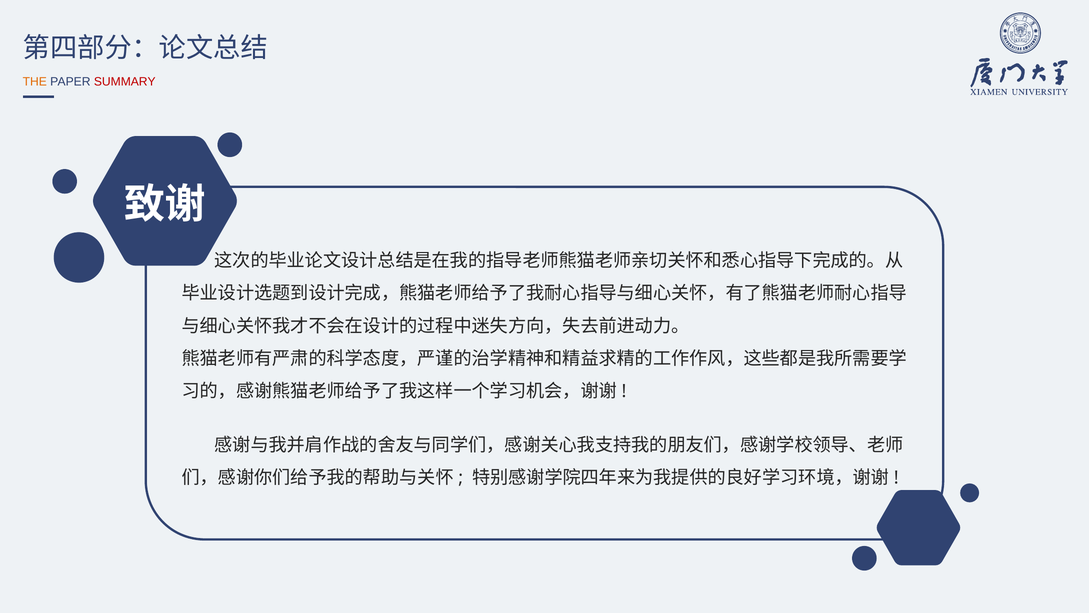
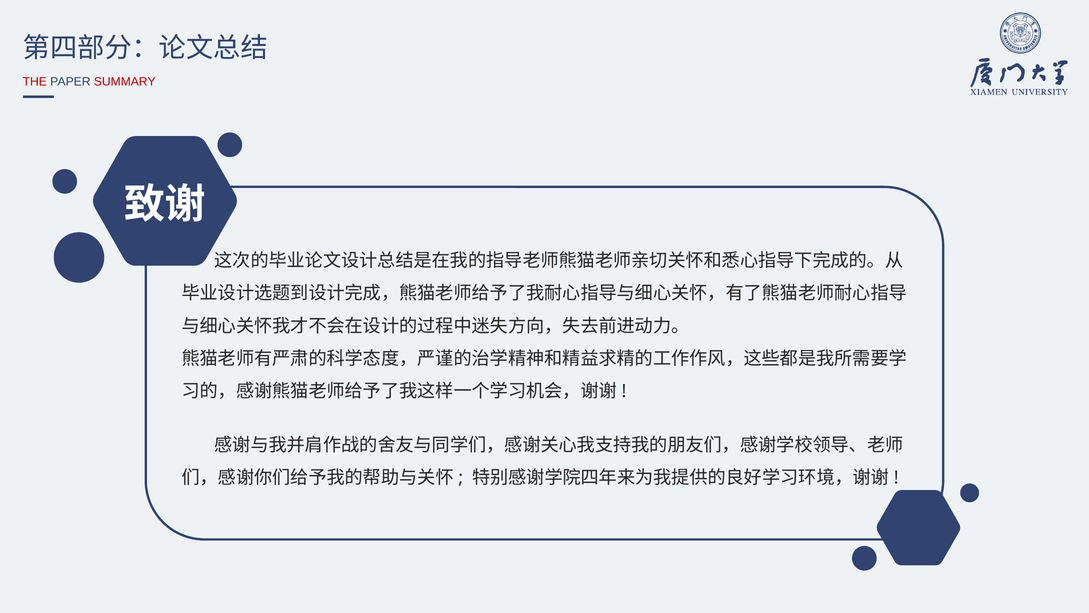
THE colour: orange -> red
